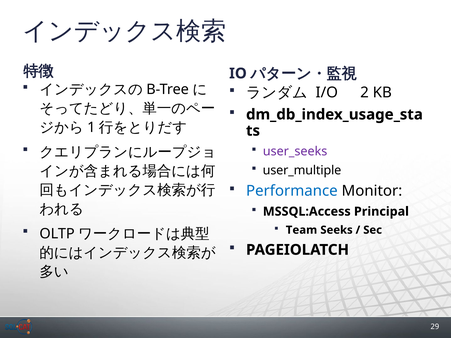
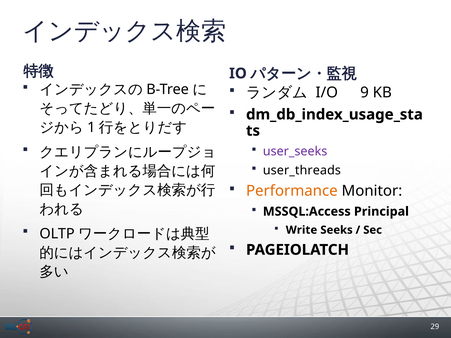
2: 2 -> 9
user_multiple: user_multiple -> user_threads
Performance colour: blue -> orange
Team: Team -> Write
